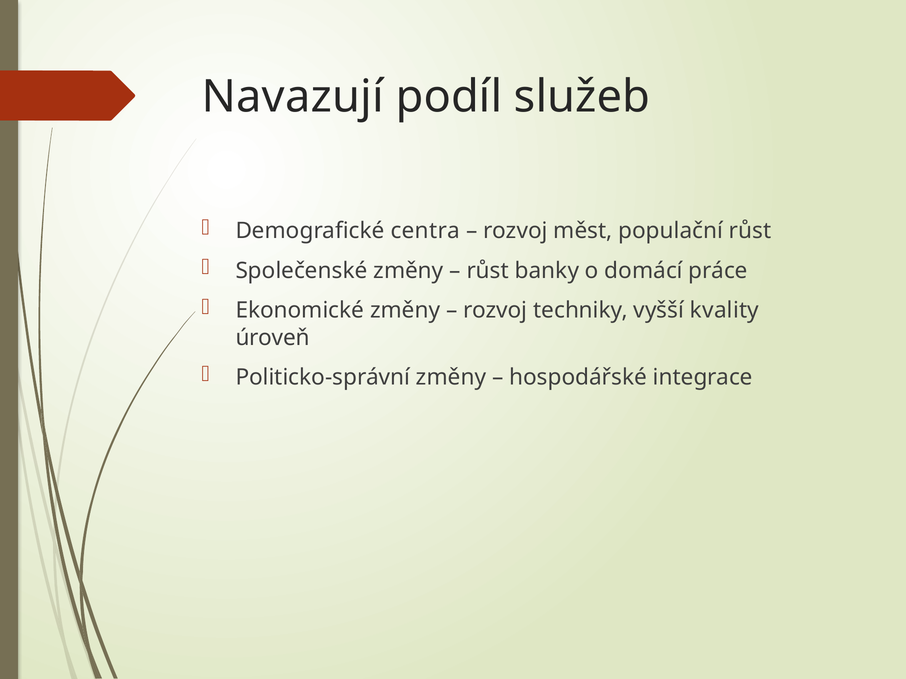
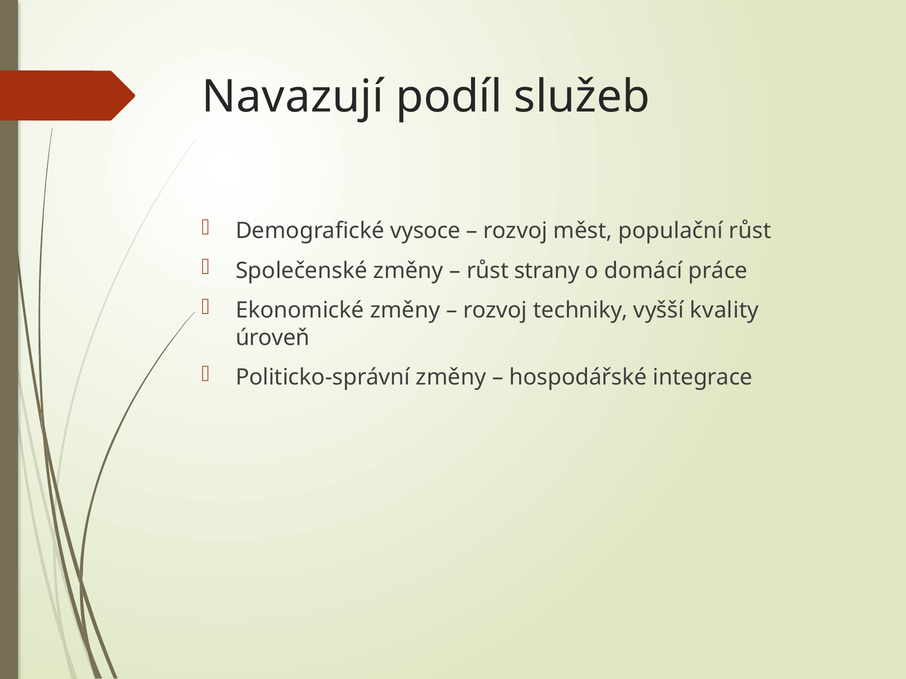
centra: centra -> vysoce
banky: banky -> strany
